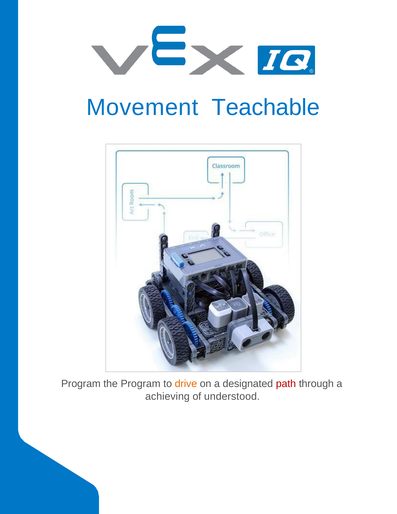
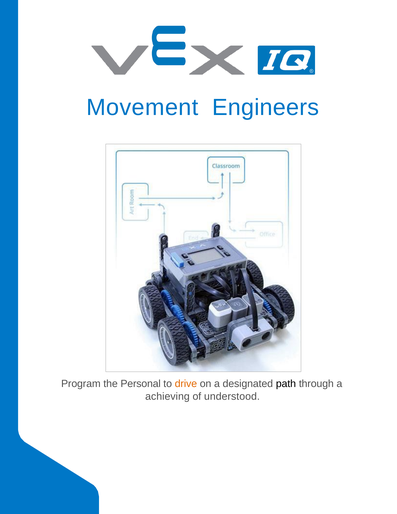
Teachable: Teachable -> Engineers
the Program: Program -> Personal
path colour: red -> black
